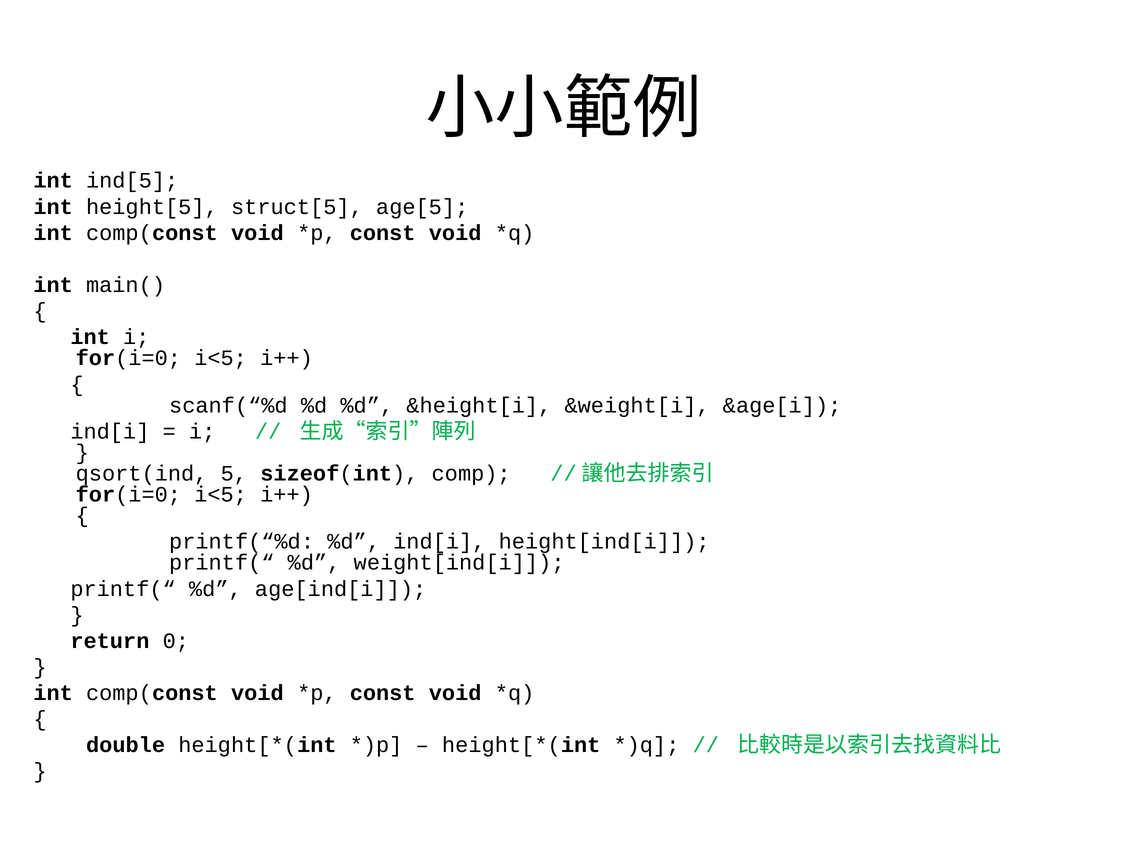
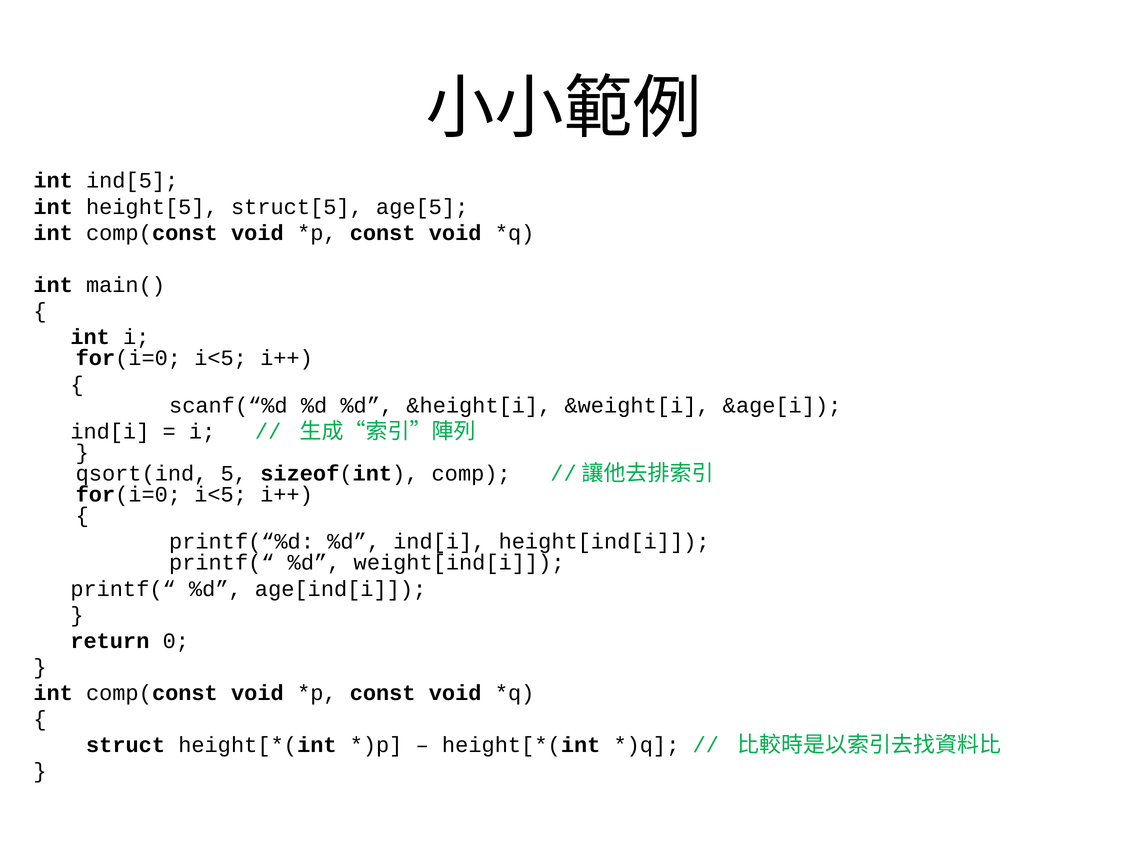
double: double -> struct
